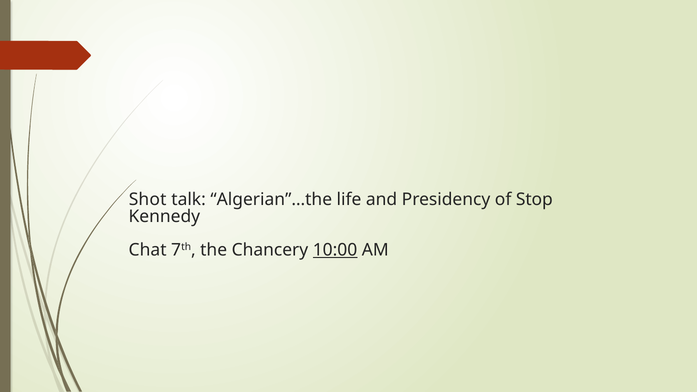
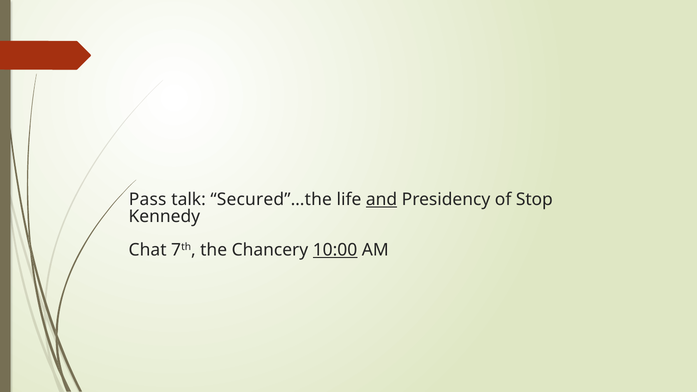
Shot: Shot -> Pass
Algerian”…the: Algerian”…the -> Secured”…the
and underline: none -> present
